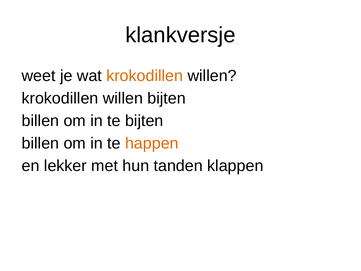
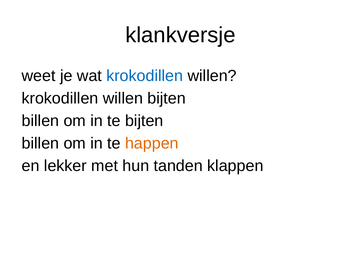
krokodillen at (145, 76) colour: orange -> blue
